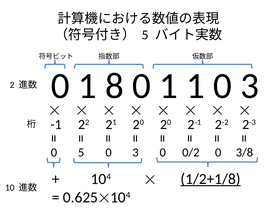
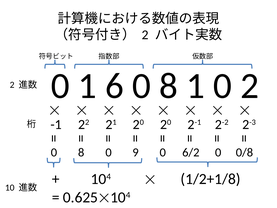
5 at (145, 35): 5 -> 2
8: 8 -> 6
1 at (168, 86): 1 -> 8
1 0 3: 3 -> 2
5 at (81, 152): 5 -> 8
3 at (136, 152): 3 -> 9
0/2: 0/2 -> 6/2
3/8: 3/8 -> 0/8
1/2+1/8 underline: present -> none
